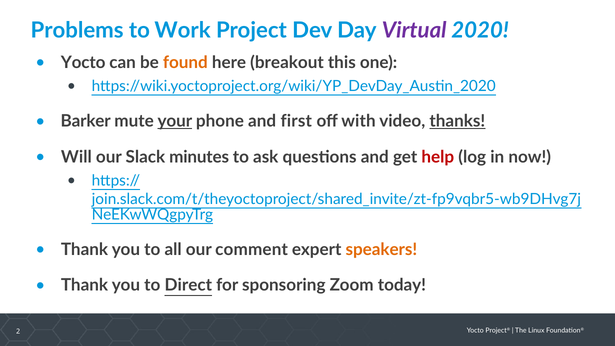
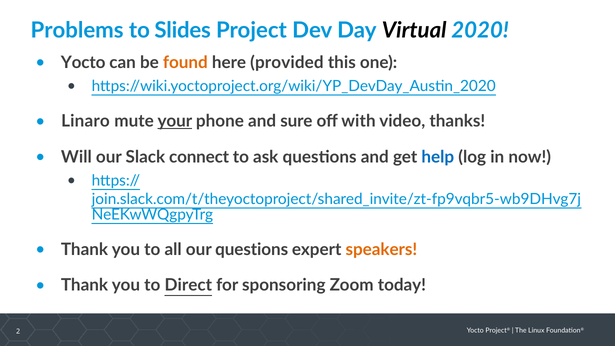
Work: Work -> Slides
Virtual colour: purple -> black
breakout: breakout -> provided
Barker: Barker -> Linaro
first: first -> sure
thanks underline: present -> none
minutes: minutes -> connect
help colour: red -> blue
our comment: comment -> questions
